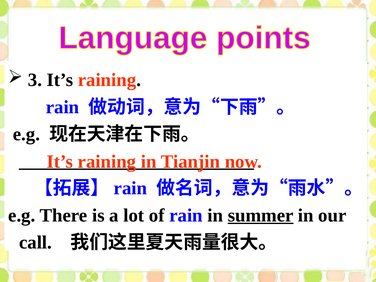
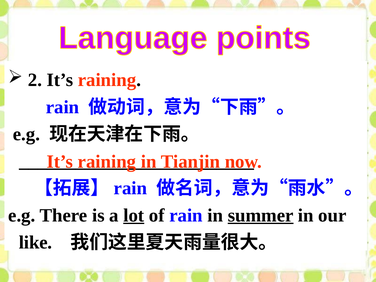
3: 3 -> 2
lot underline: none -> present
call: call -> like
